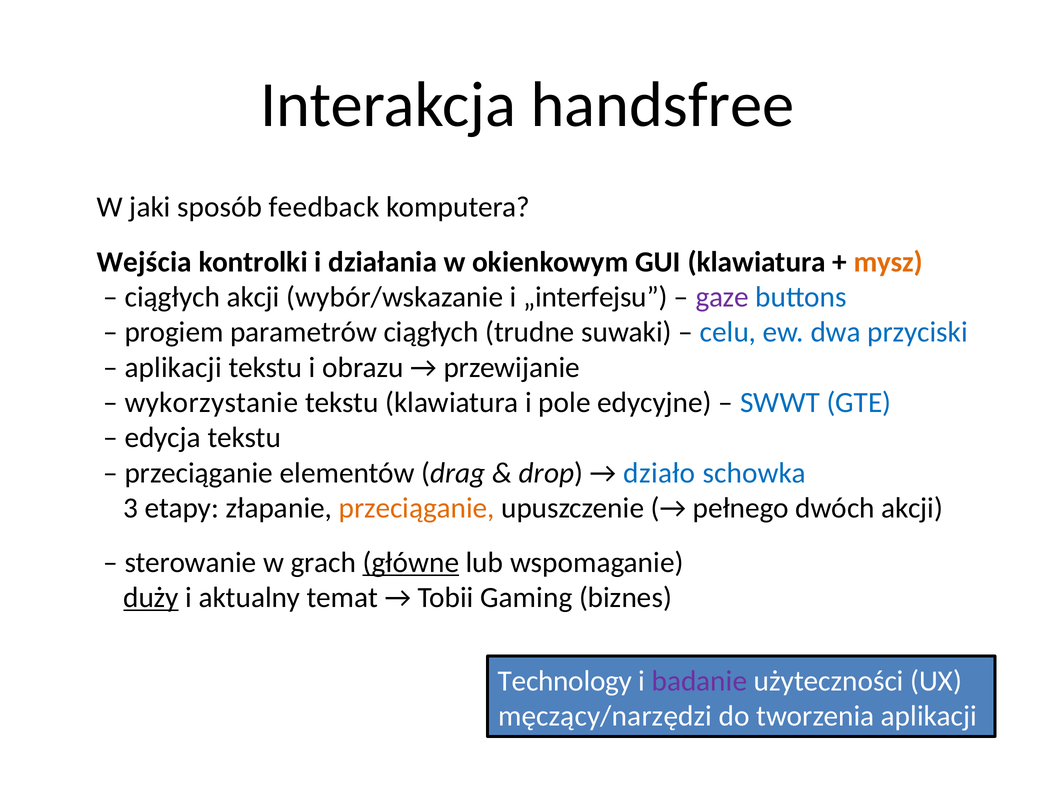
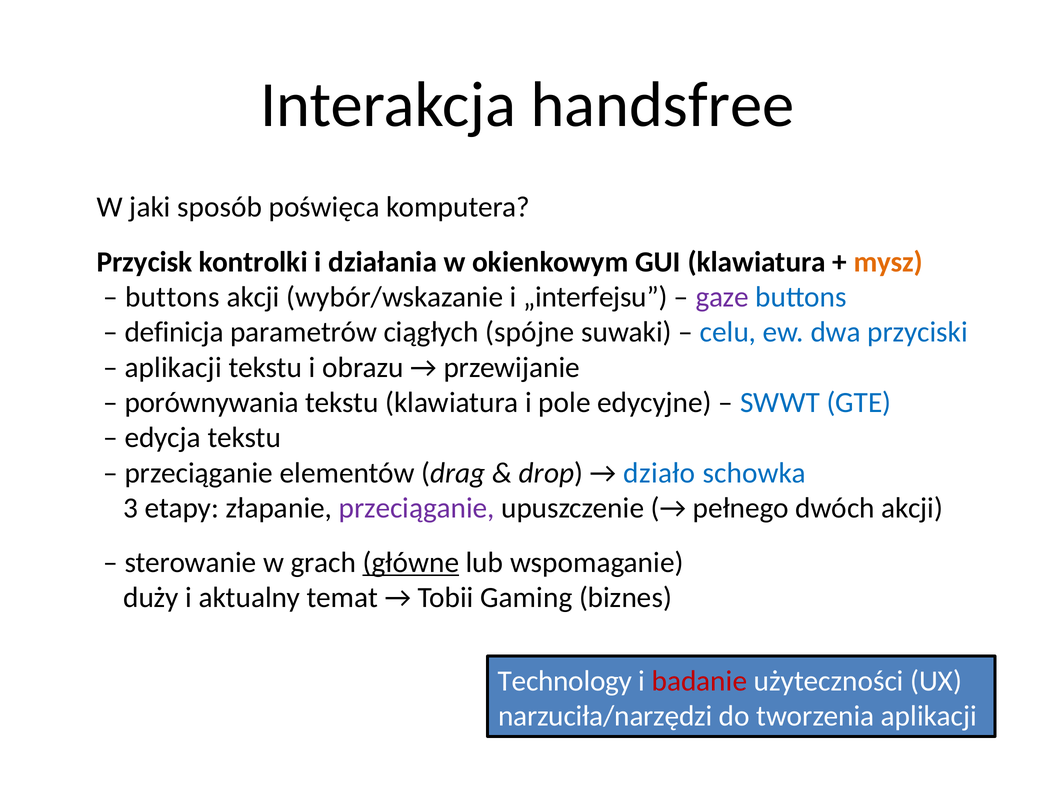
feedback: feedback -> poświęca
Wejścia: Wejścia -> Przycisk
ciągłych at (172, 297): ciągłych -> buttons
progiem: progiem -> definicja
trudne: trudne -> spójne
wykorzystanie: wykorzystanie -> porównywania
przeciąganie at (417, 508) colour: orange -> purple
duży underline: present -> none
badanie colour: purple -> red
męczący/narzędzi: męczący/narzędzi -> narzuciła/narzędzi
